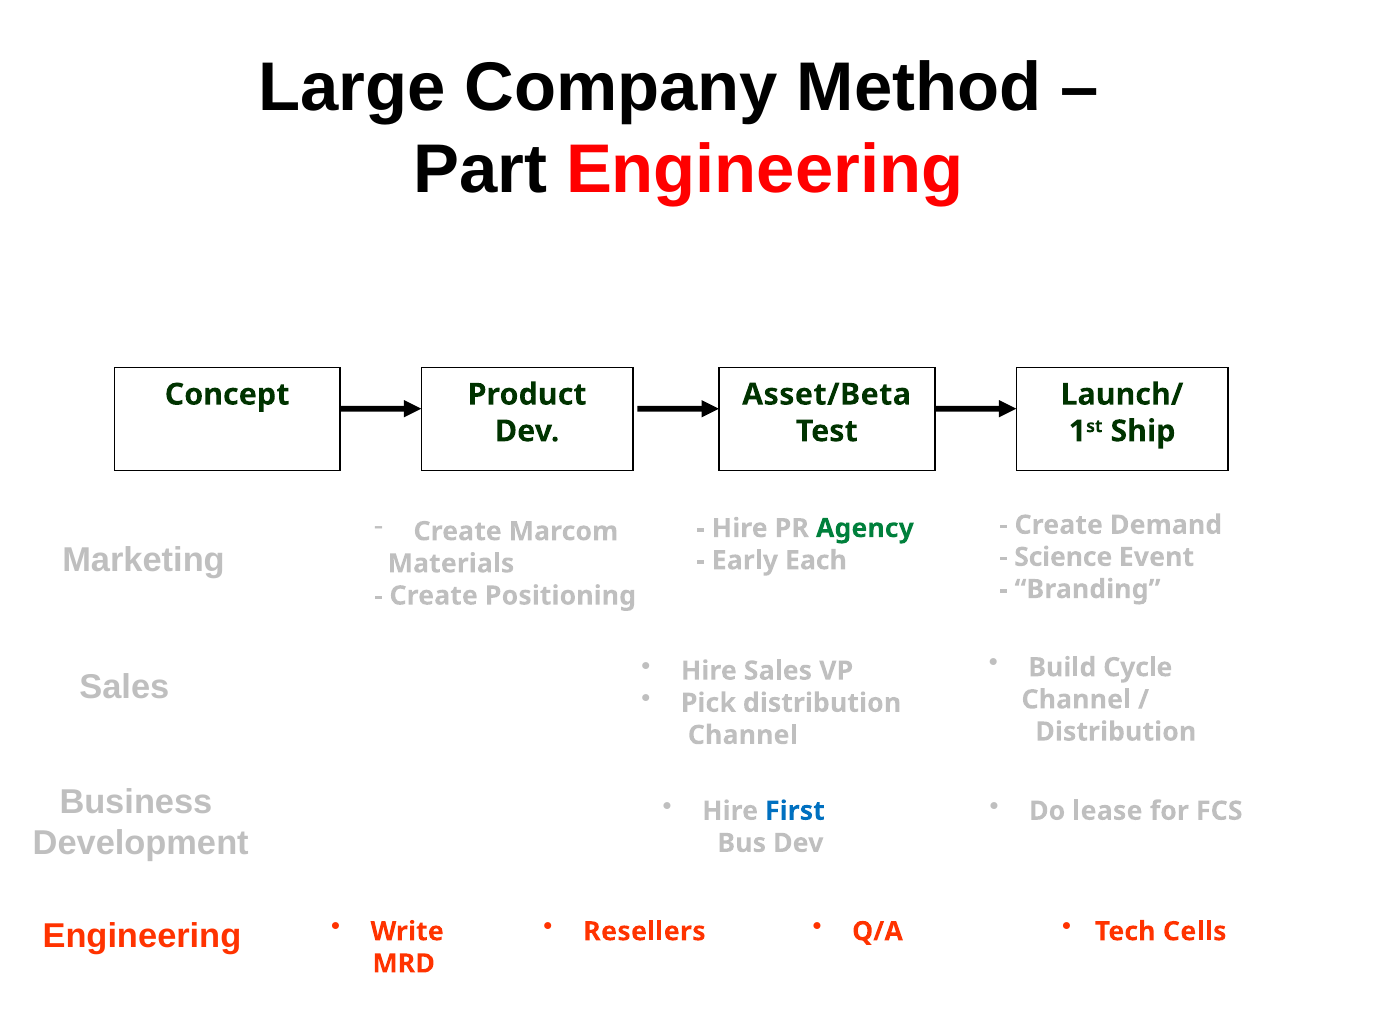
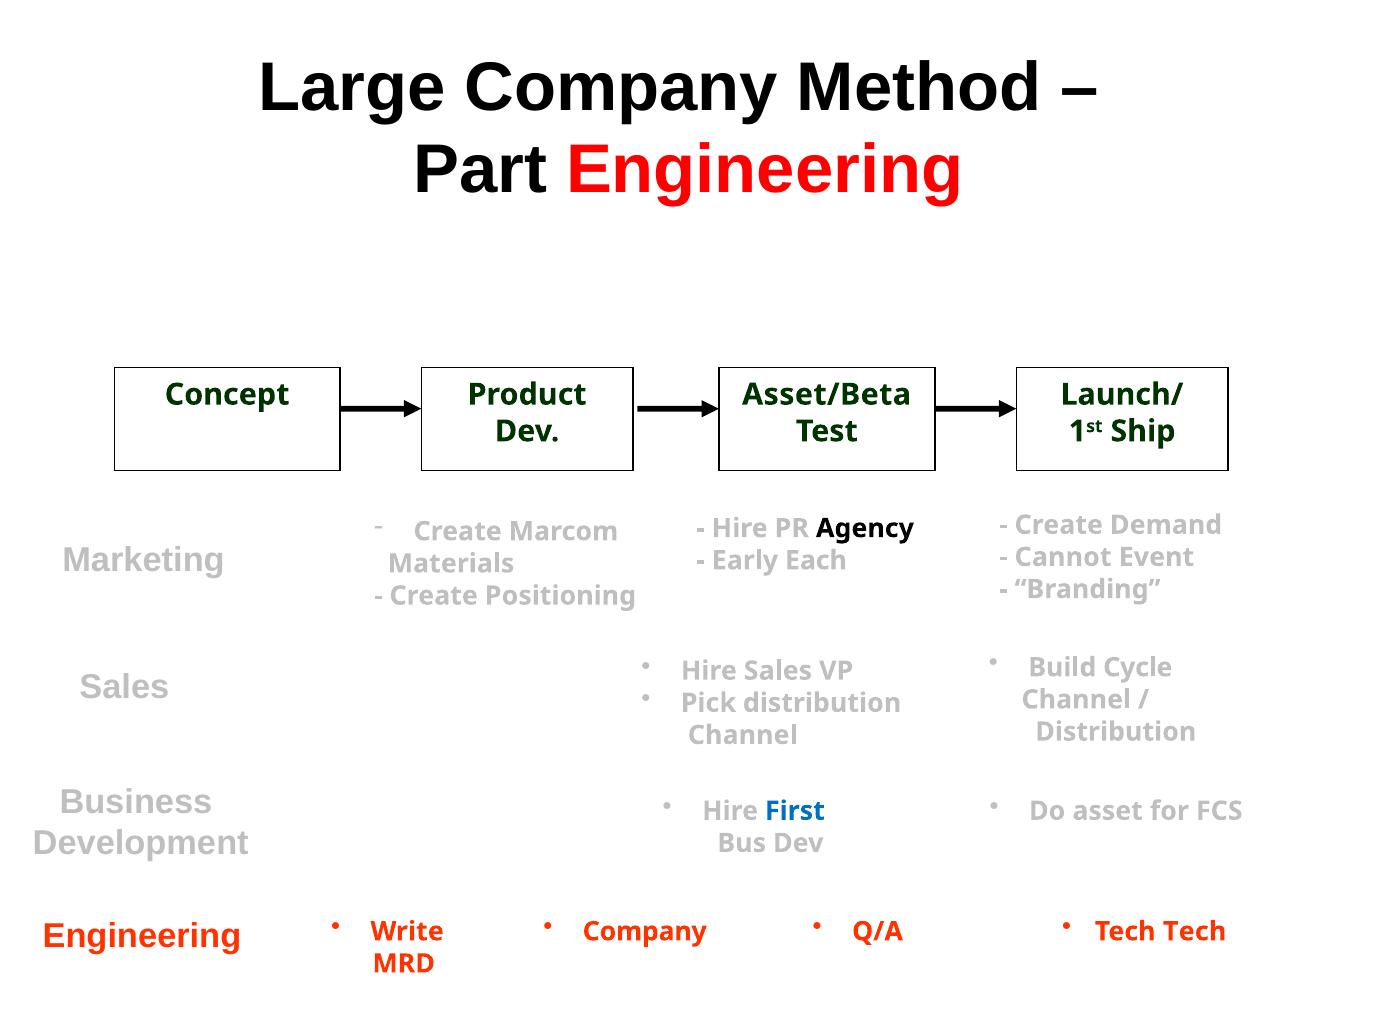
Agency colour: green -> black
Science: Science -> Cannot
lease: lease -> asset
Resellers at (644, 931): Resellers -> Company
Tech Cells: Cells -> Tech
